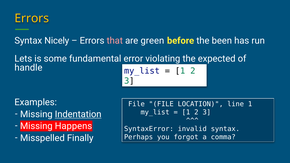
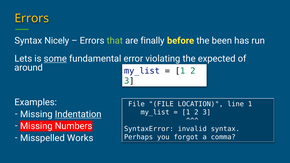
that colour: pink -> light green
green: green -> finally
some underline: none -> present
handle: handle -> around
Happens: Happens -> Numbers
Finally: Finally -> Works
